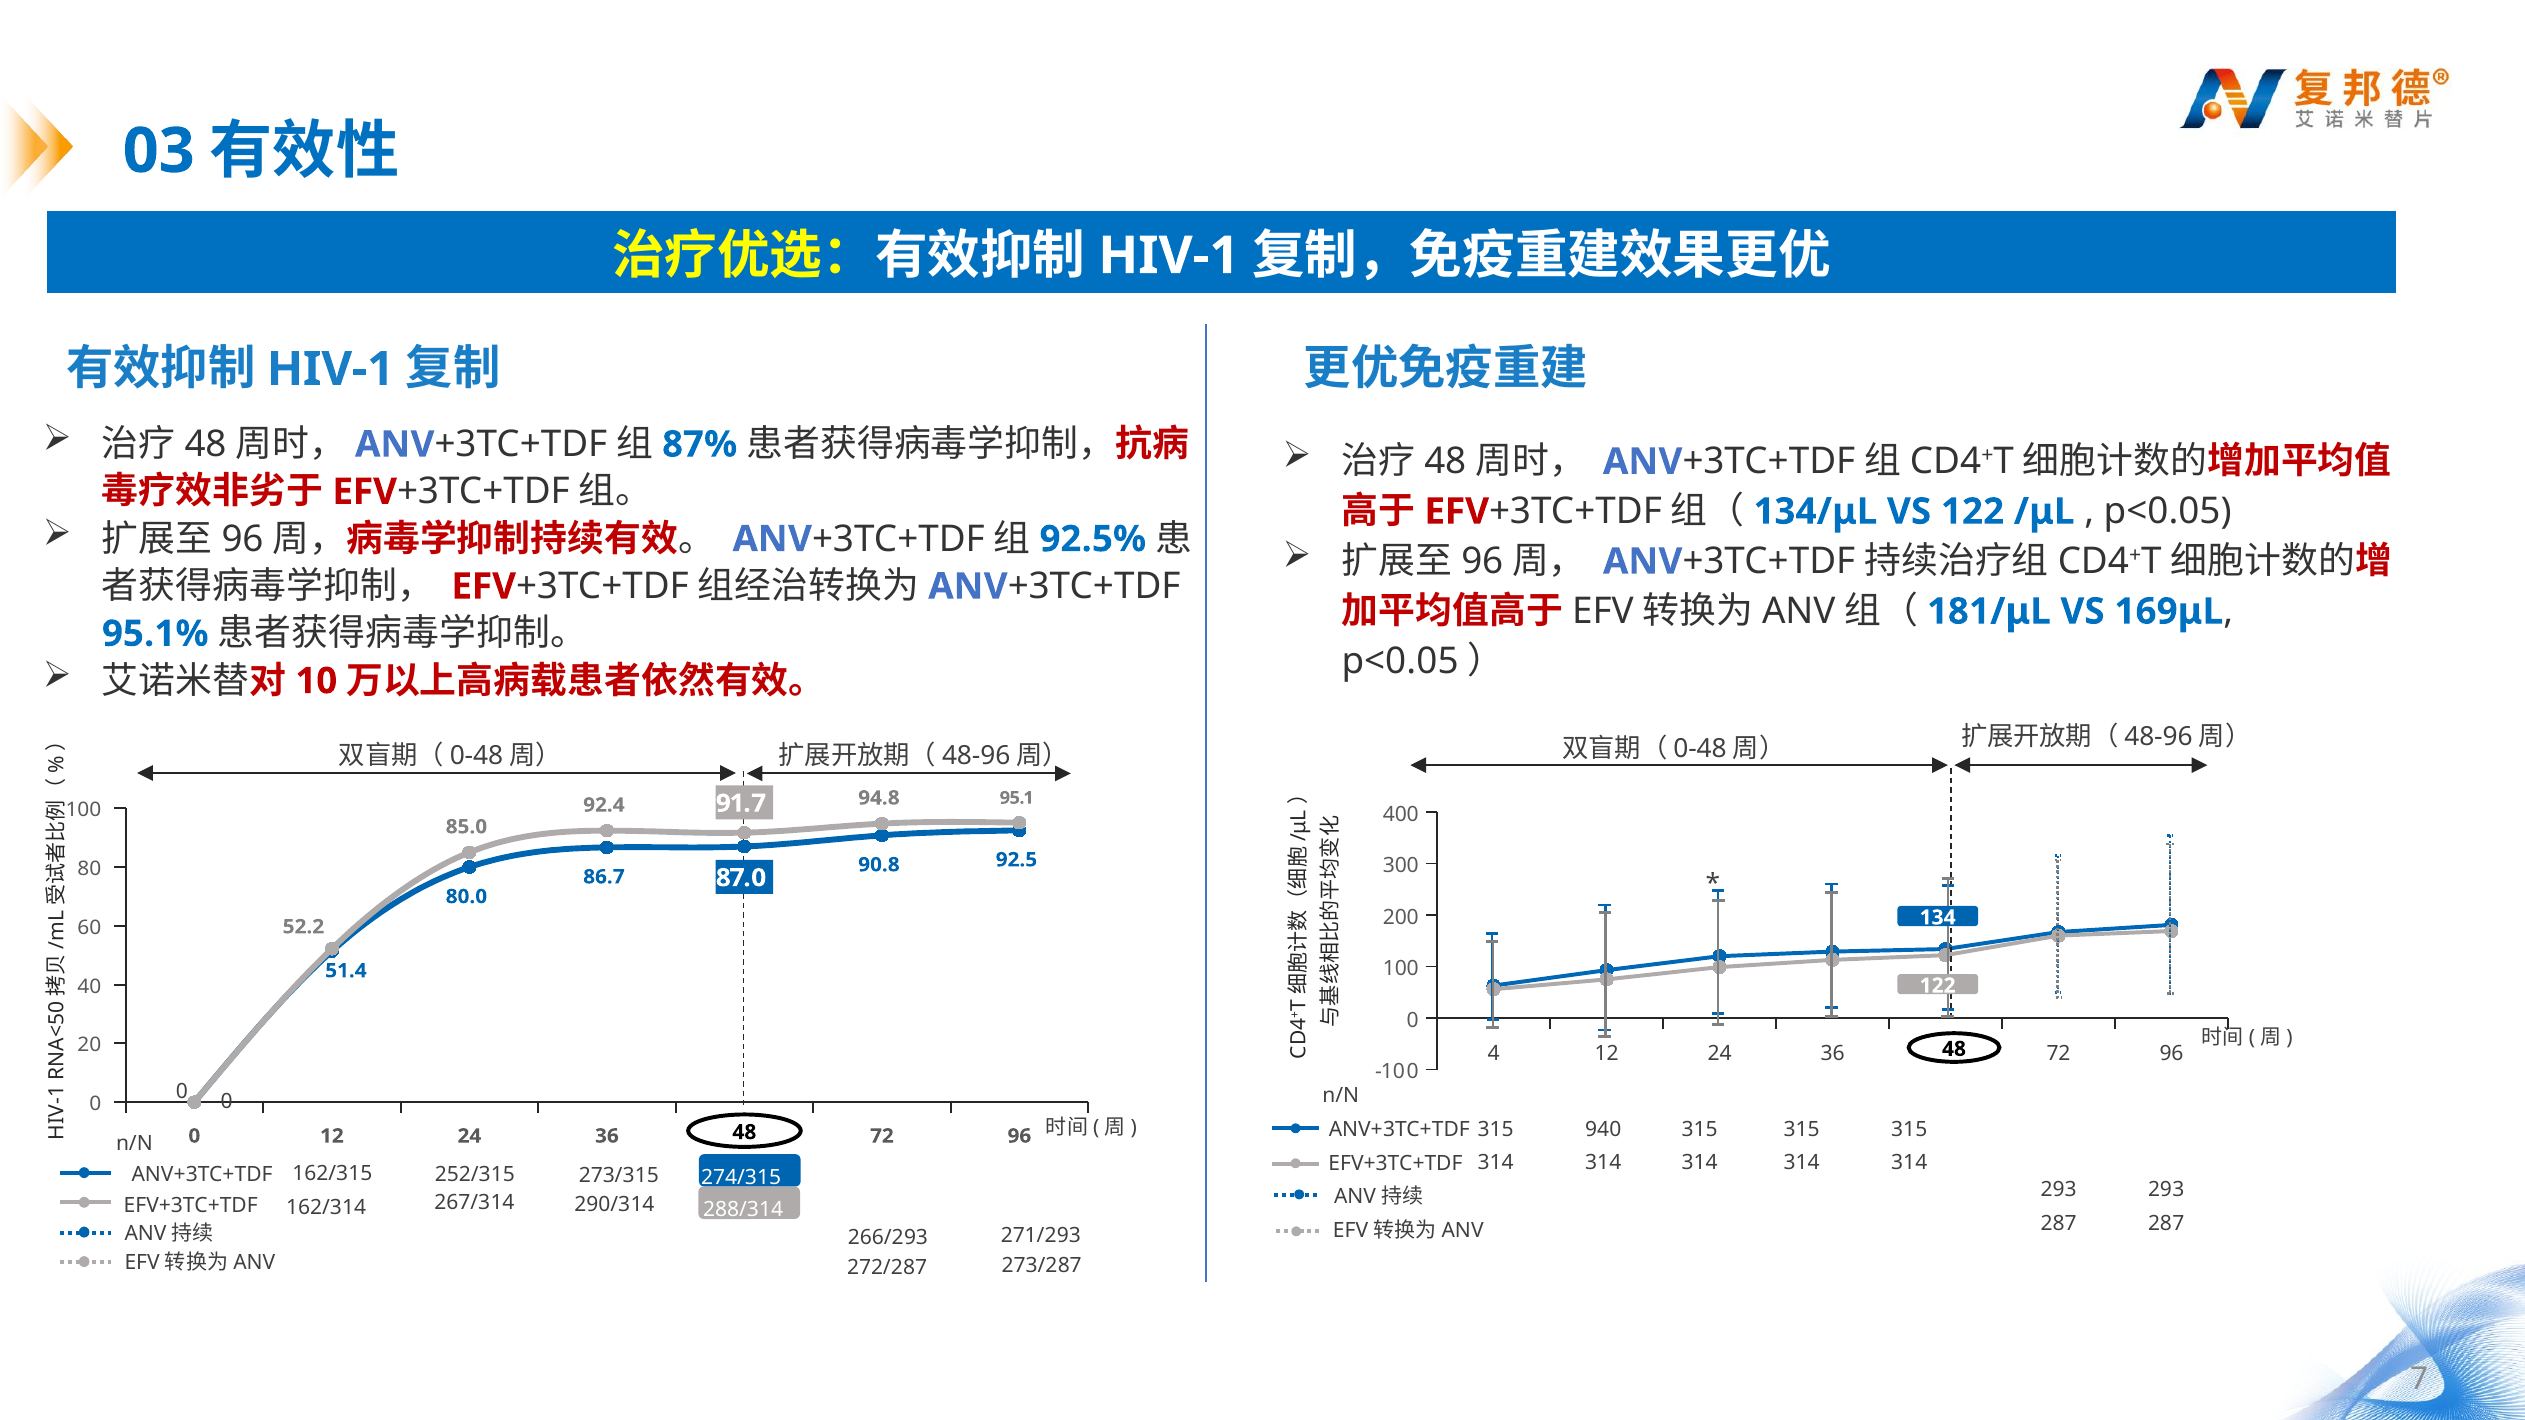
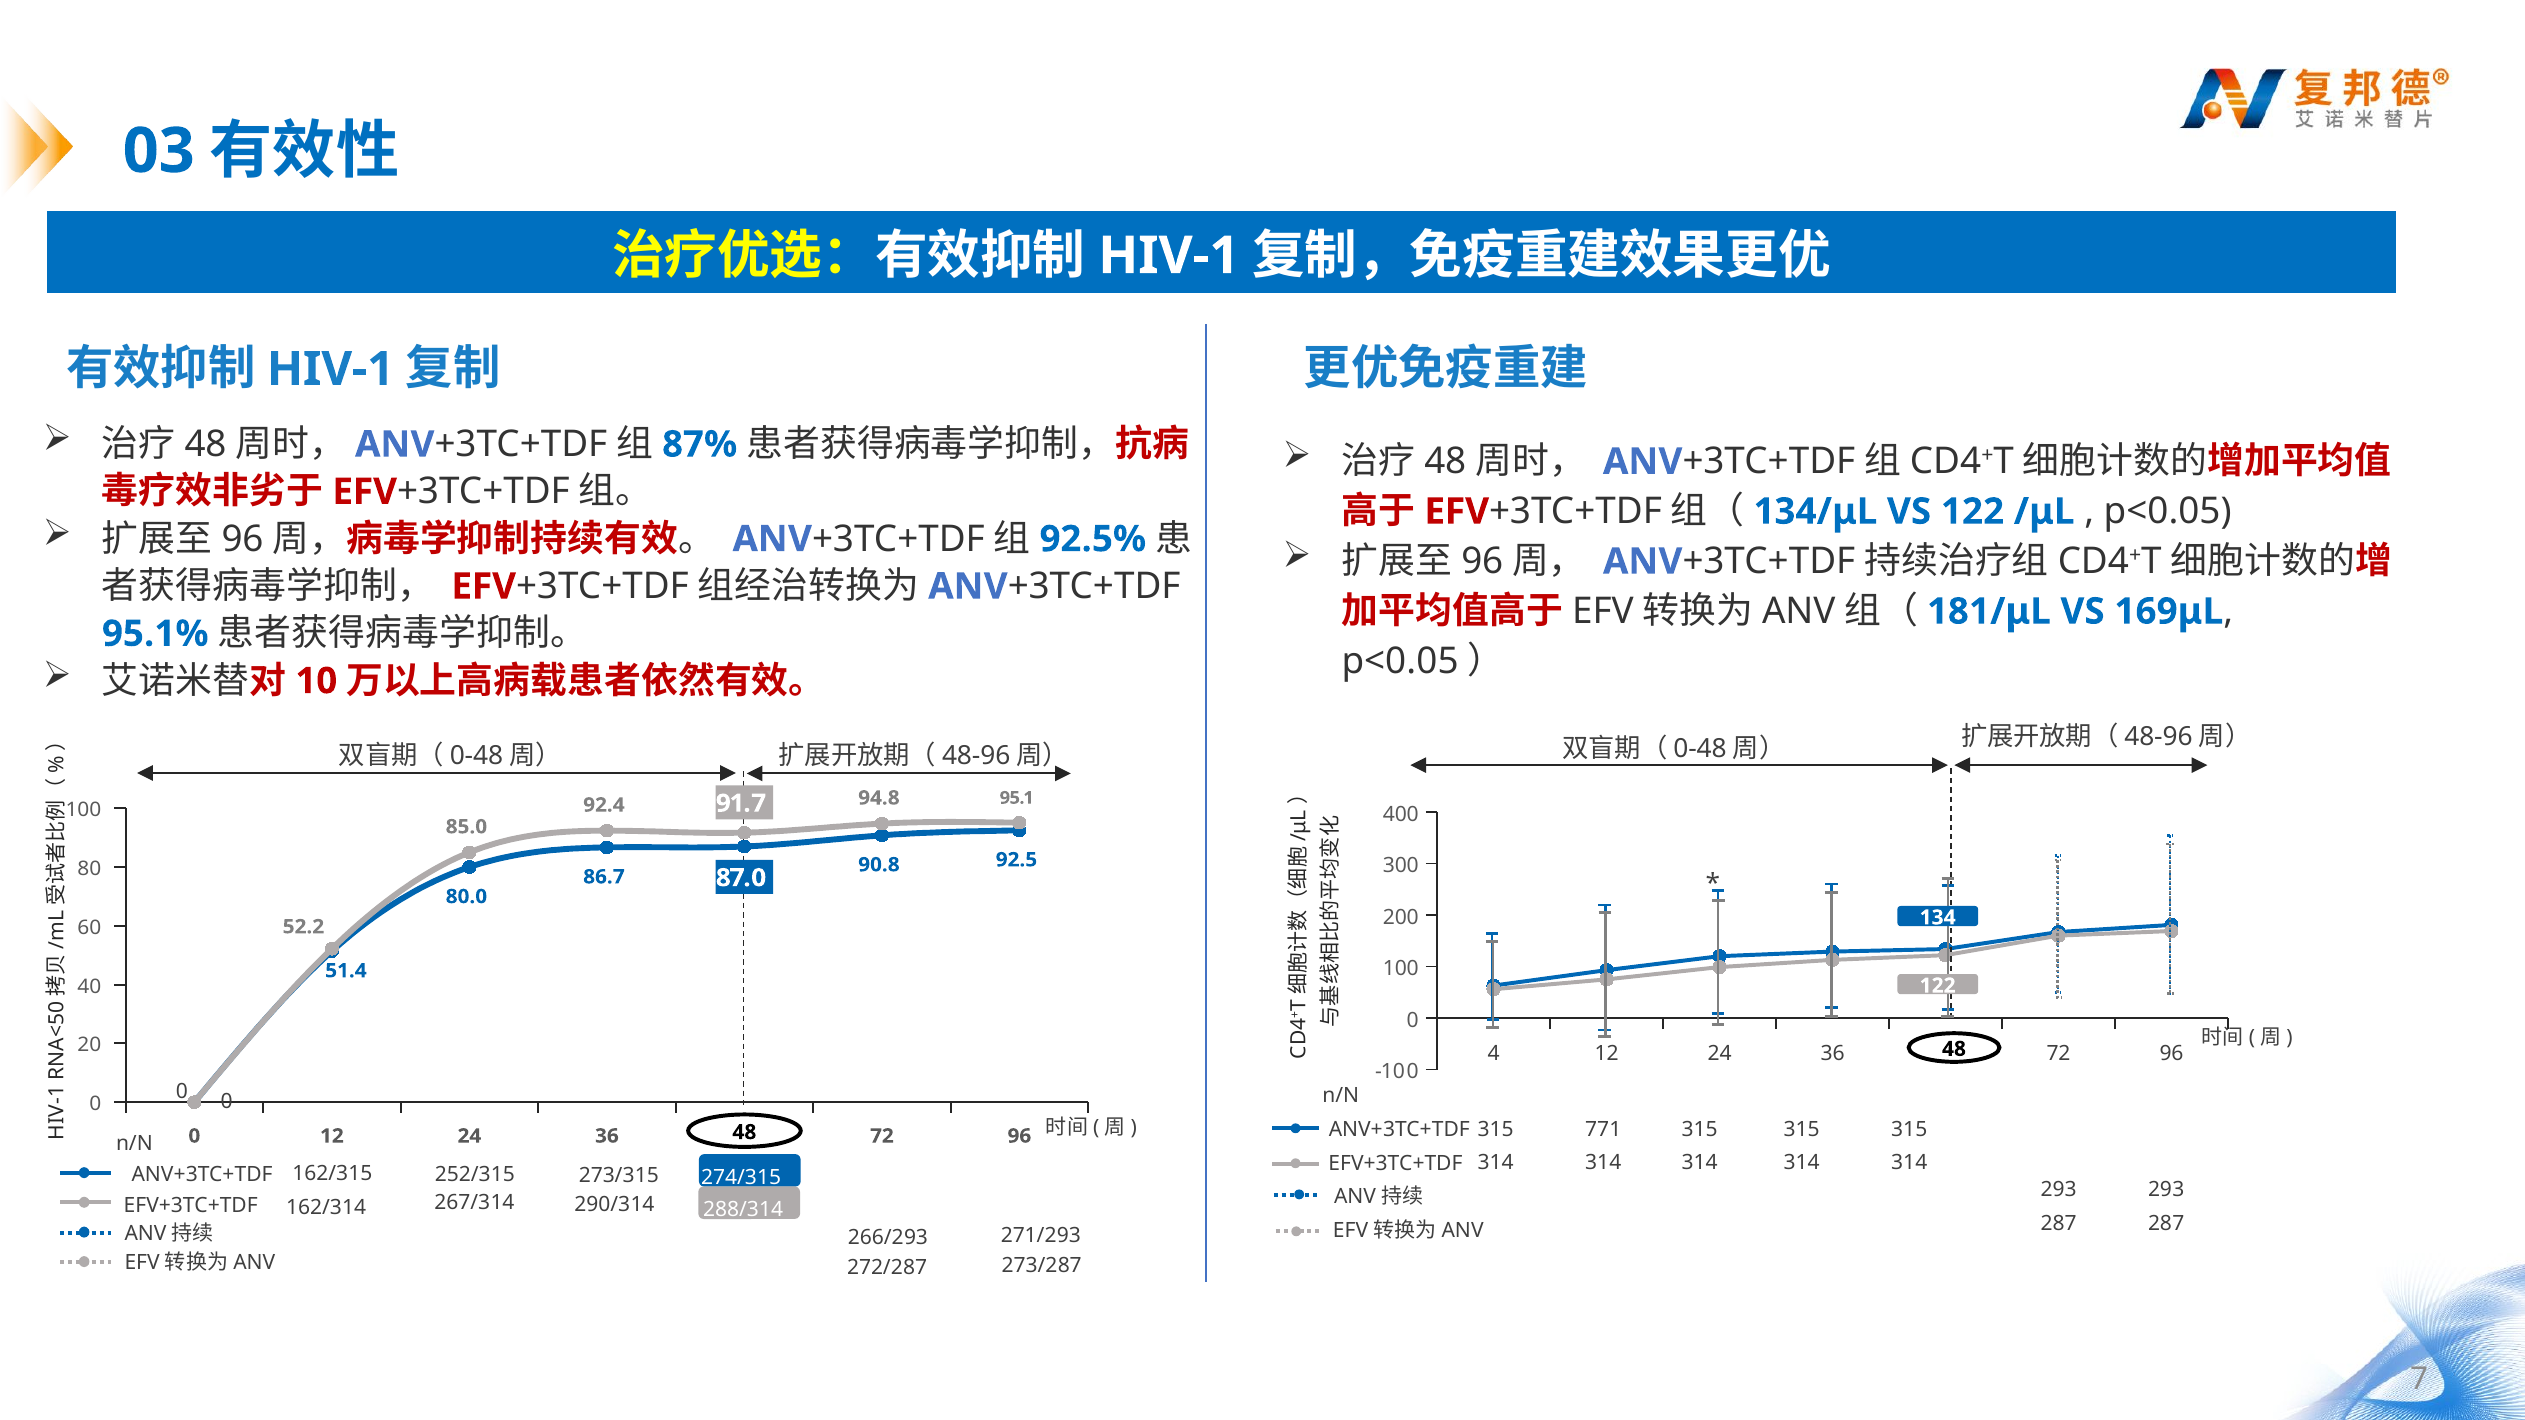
940: 940 -> 771
